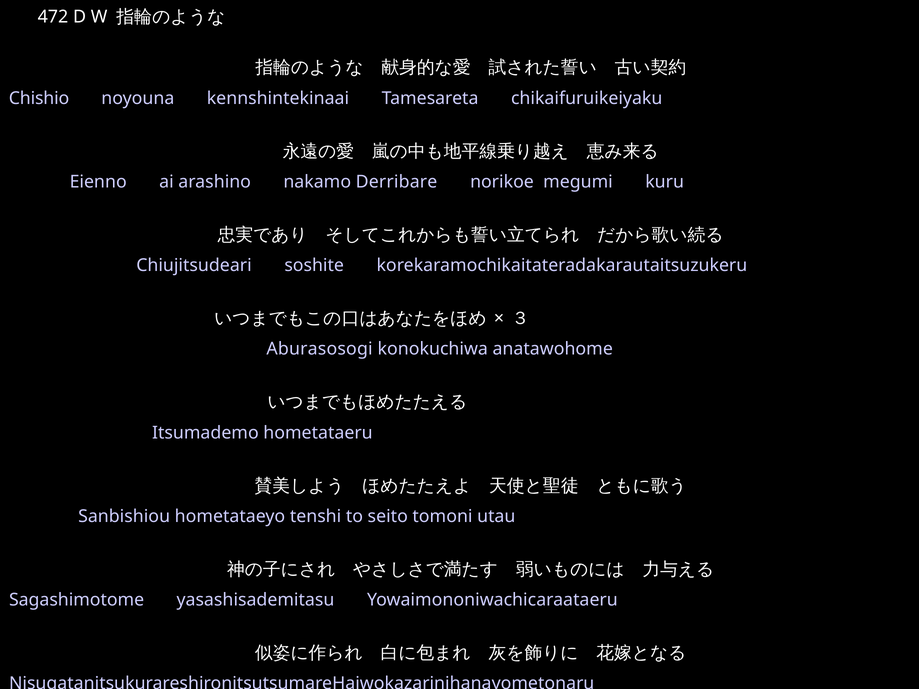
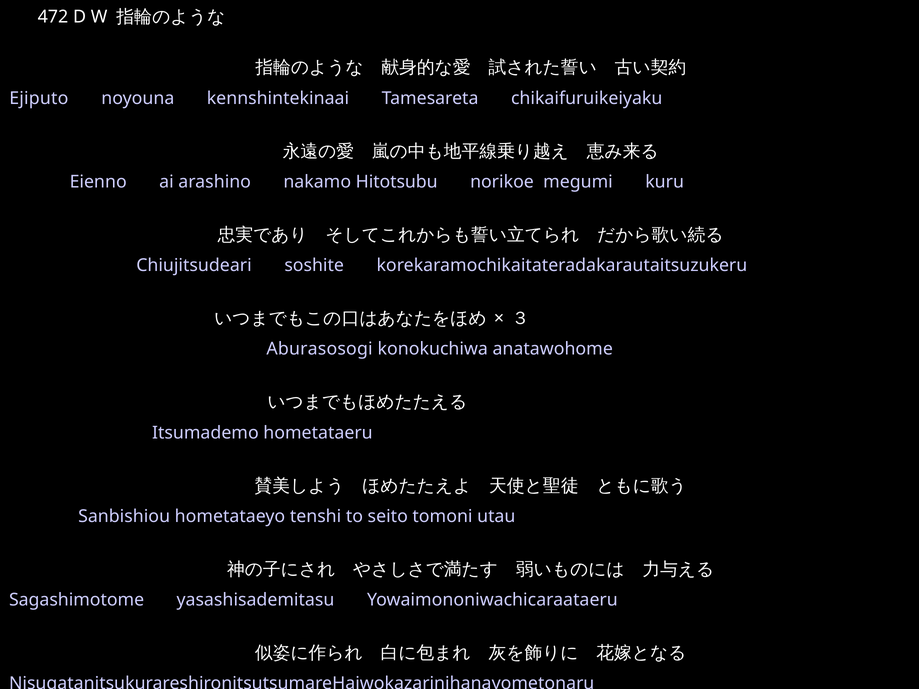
Chishio: Chishio -> Ejiputo
Derribare: Derribare -> Hitotsubu
